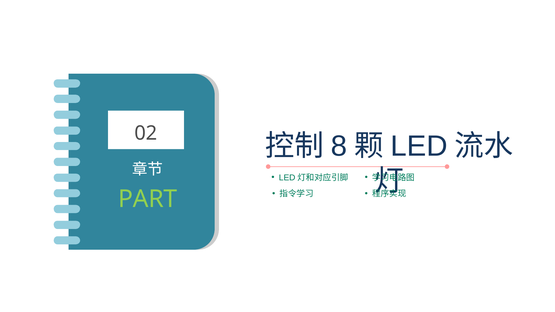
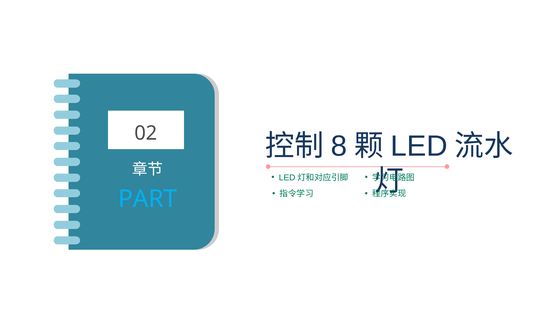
PART colour: light green -> light blue
